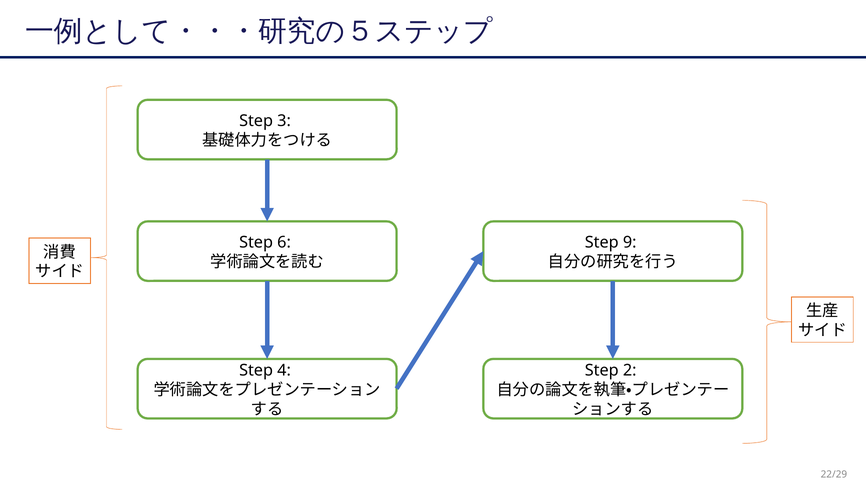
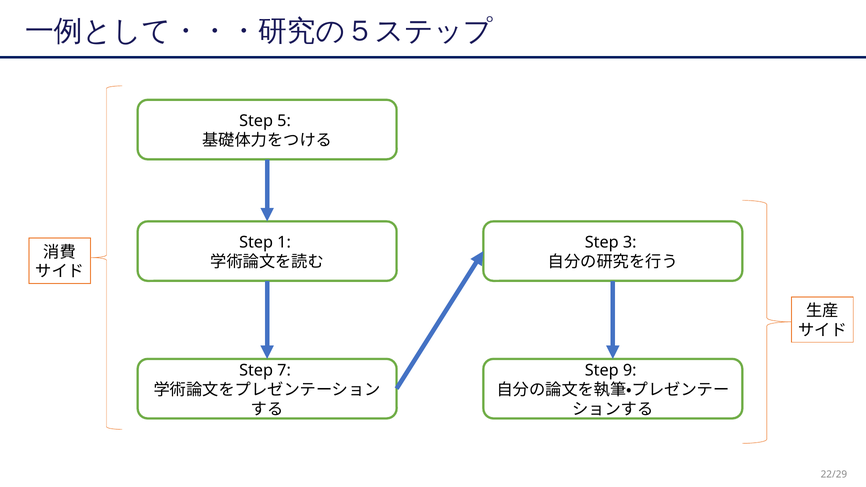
3: 3 -> 5
6: 6 -> 1
9: 9 -> 3
4: 4 -> 7
2: 2 -> 9
